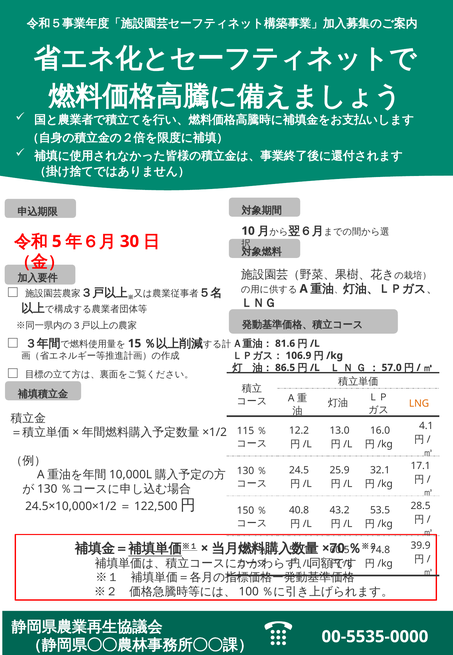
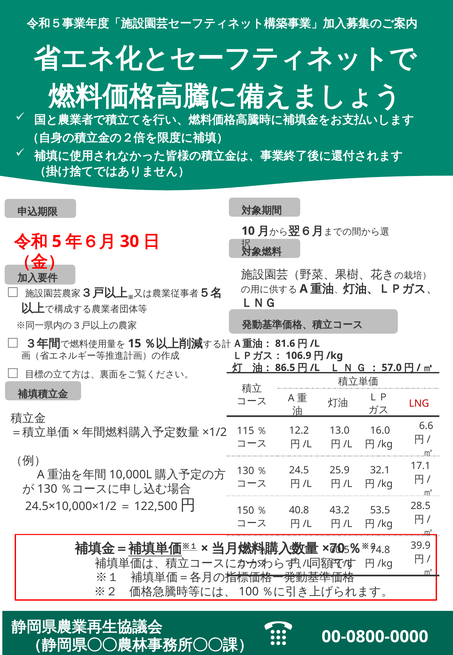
LNG colour: orange -> red
4.1: 4.1 -> 6.6
00-5535-0000: 00-5535-0000 -> 00-0800-0000
